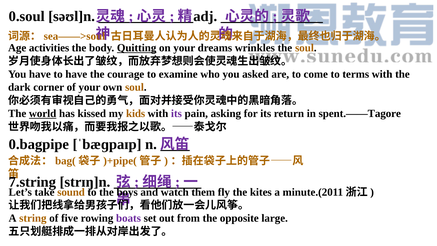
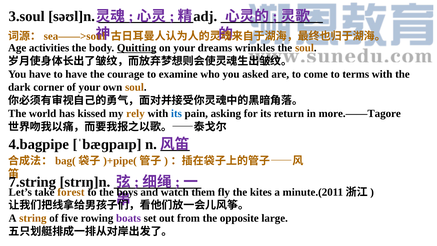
0.soul: 0.soul -> 3.soul
world underline: present -> none
kids: kids -> rely
its at (176, 114) colour: purple -> blue
spent.——Tagore: spent.——Tagore -> more.——Tagore
0.bagpipe: 0.bagpipe -> 4.bagpipe
sound: sound -> forest
